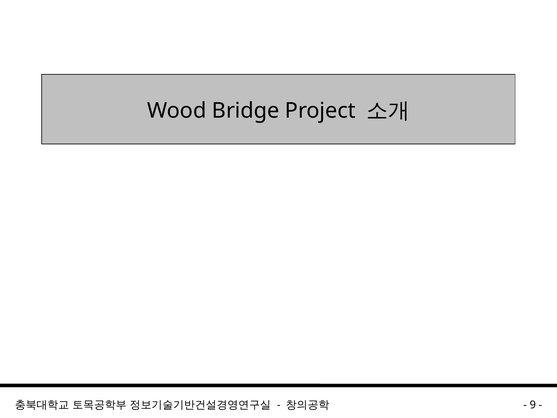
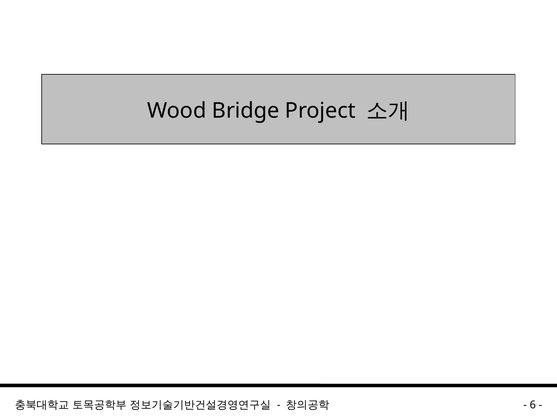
9: 9 -> 6
